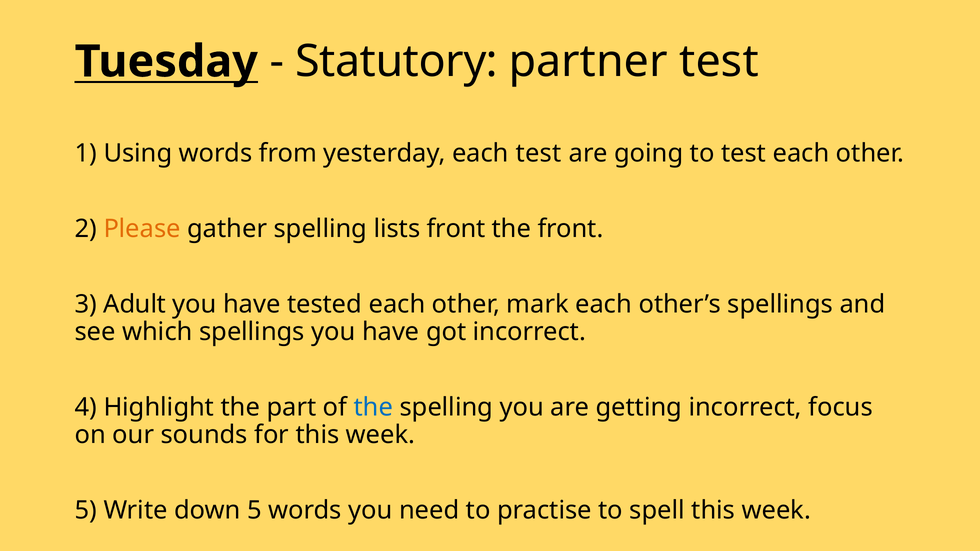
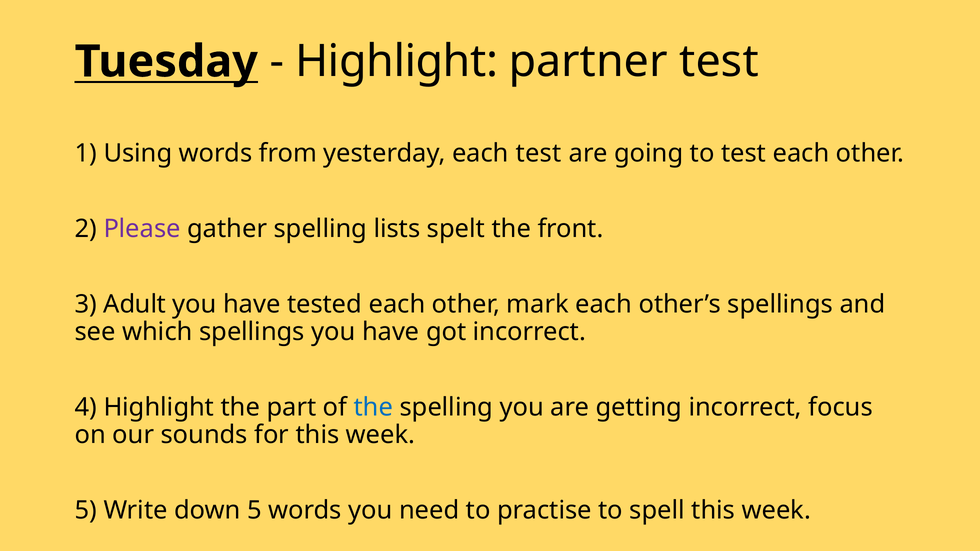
Statutory at (397, 62): Statutory -> Highlight
Please colour: orange -> purple
lists front: front -> spelt
